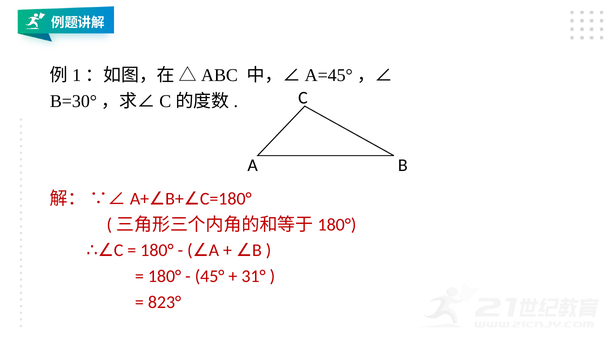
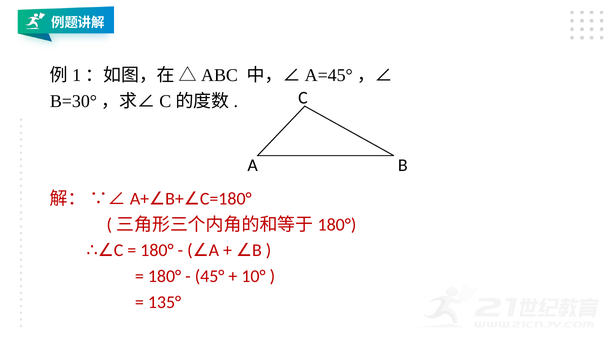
31°: 31° -> 10°
823°: 823° -> 135°
